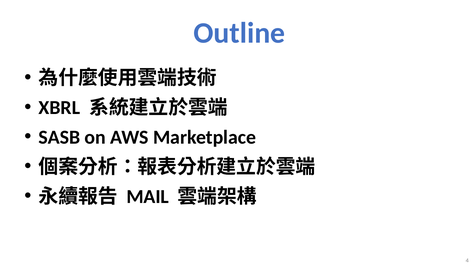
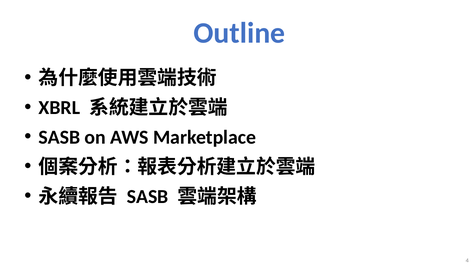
MAIL at (148, 197): MAIL -> SASB
